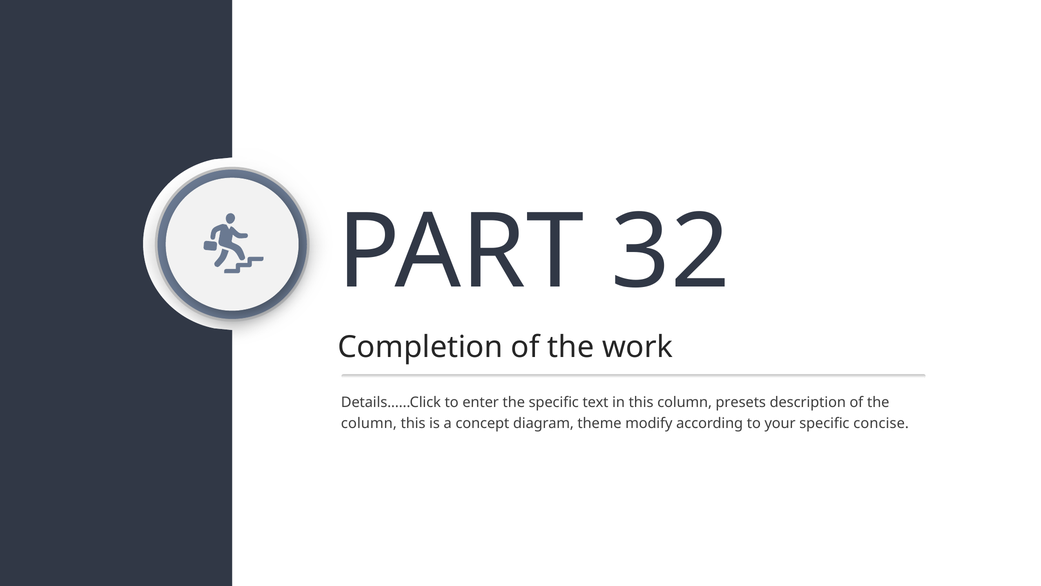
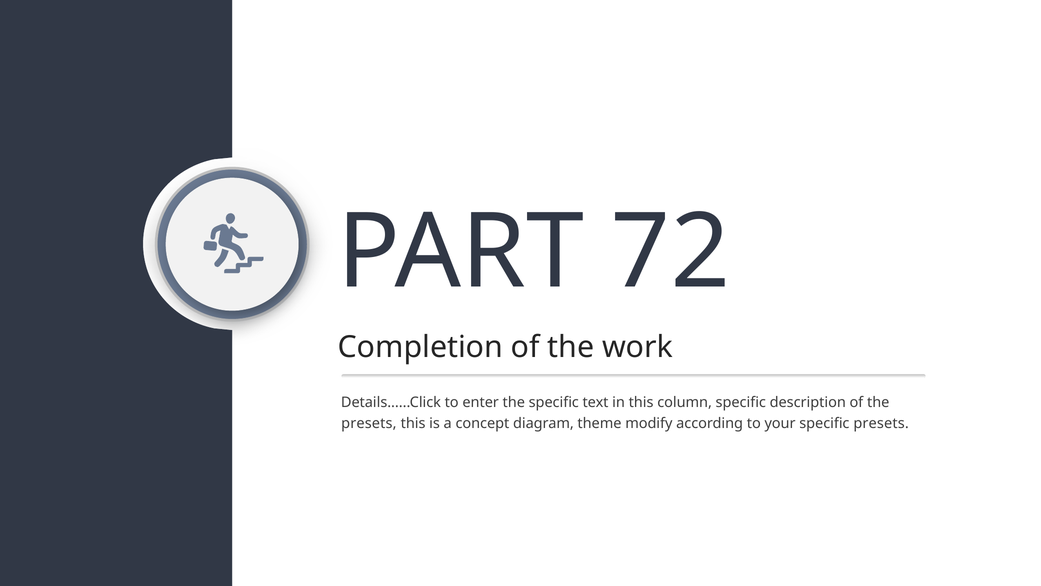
32: 32 -> 72
column presets: presets -> specific
column at (369, 423): column -> presets
specific concise: concise -> presets
